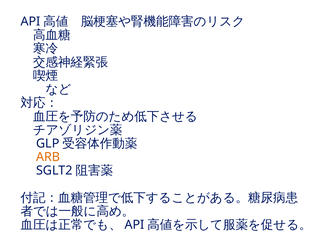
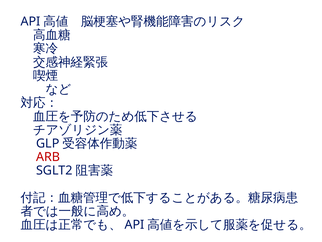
ARB colour: orange -> red
